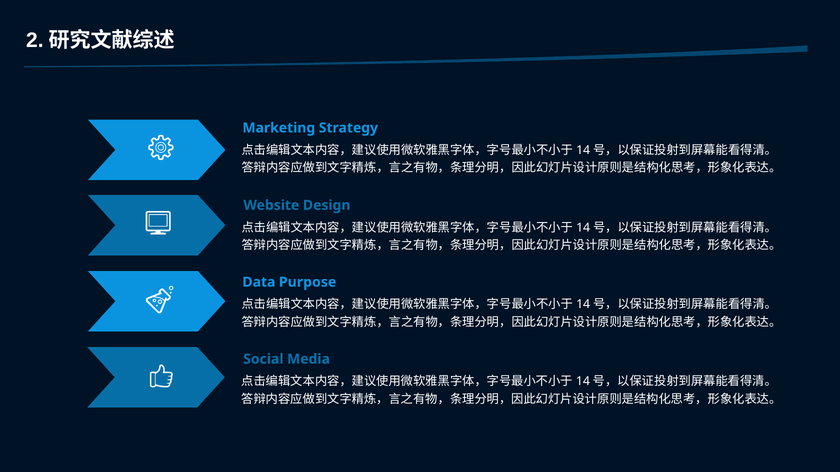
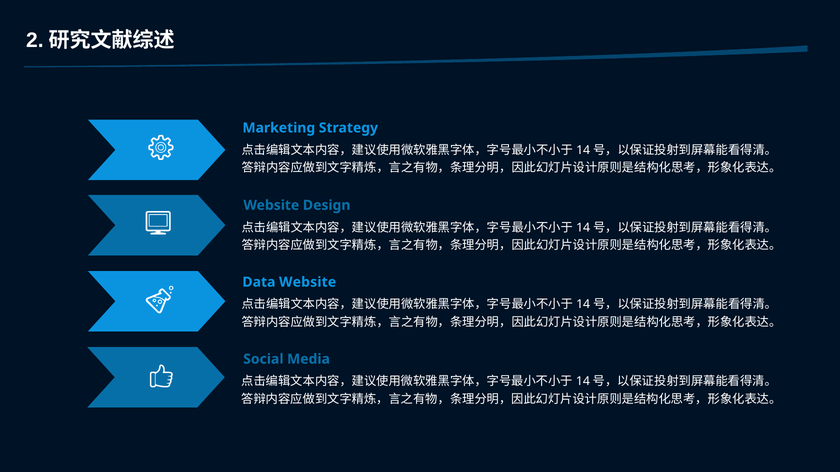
Data Purpose: Purpose -> Website
